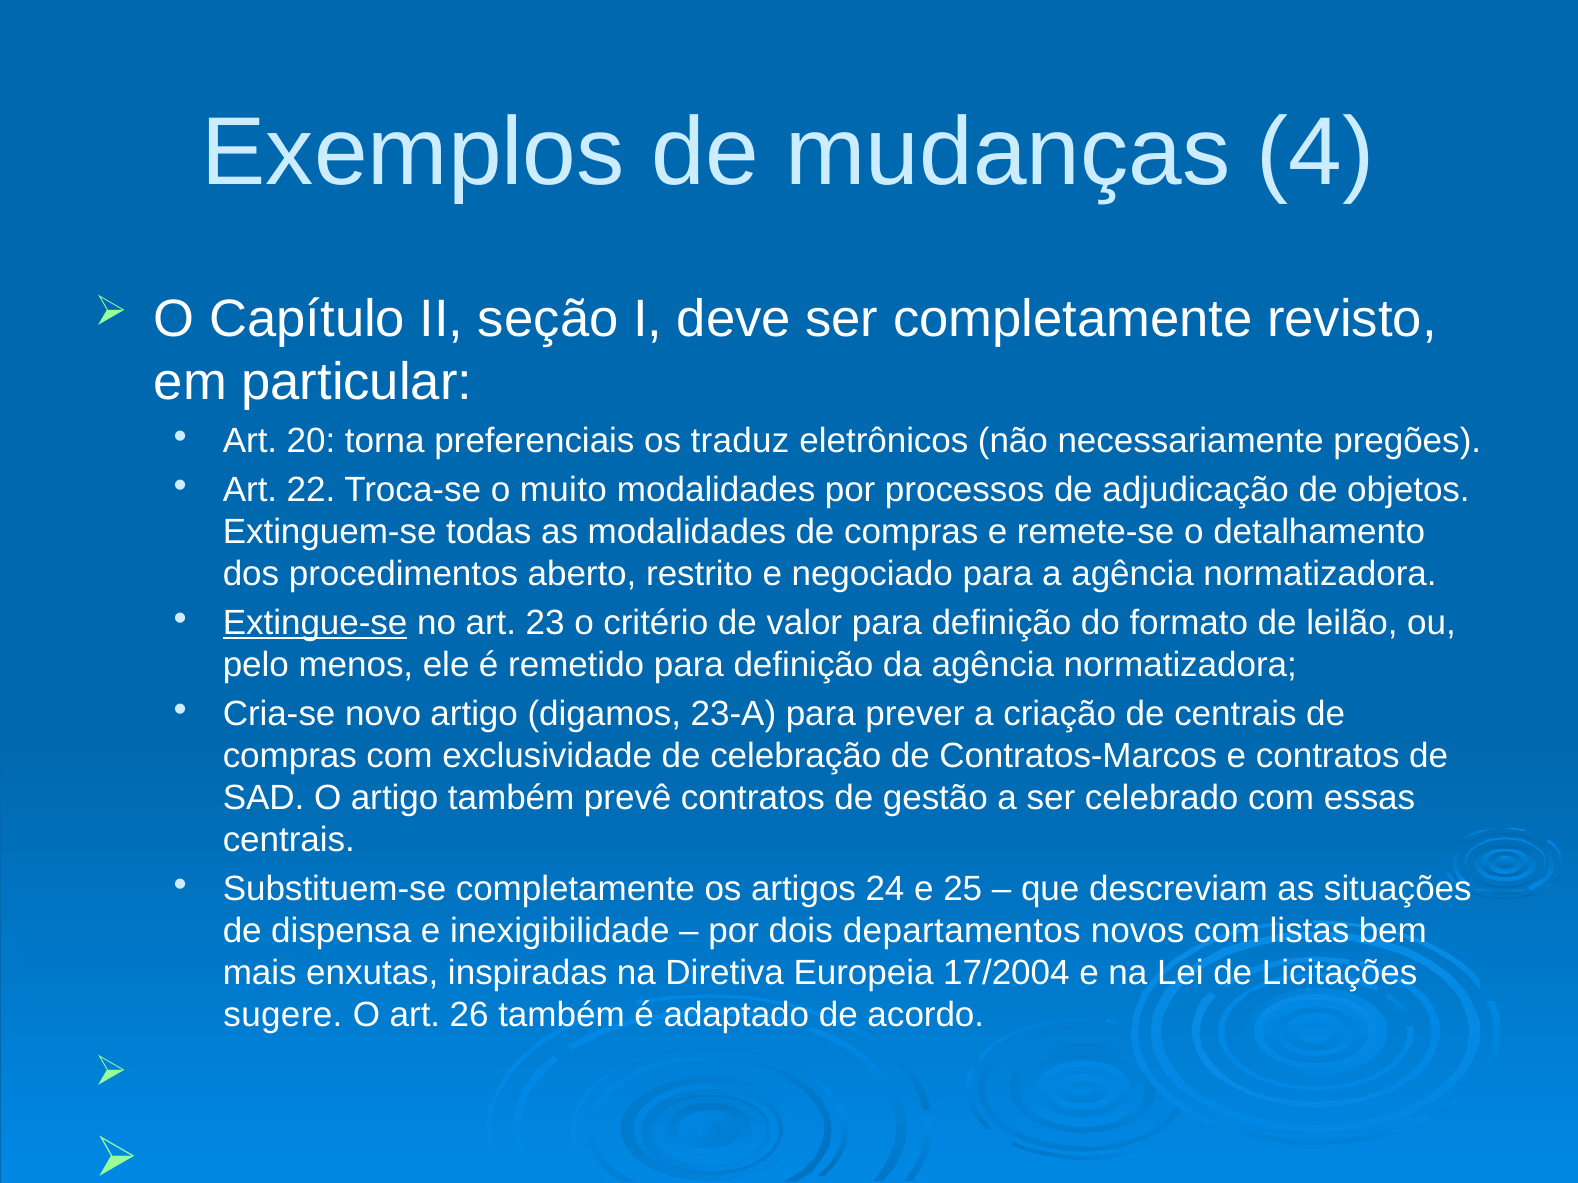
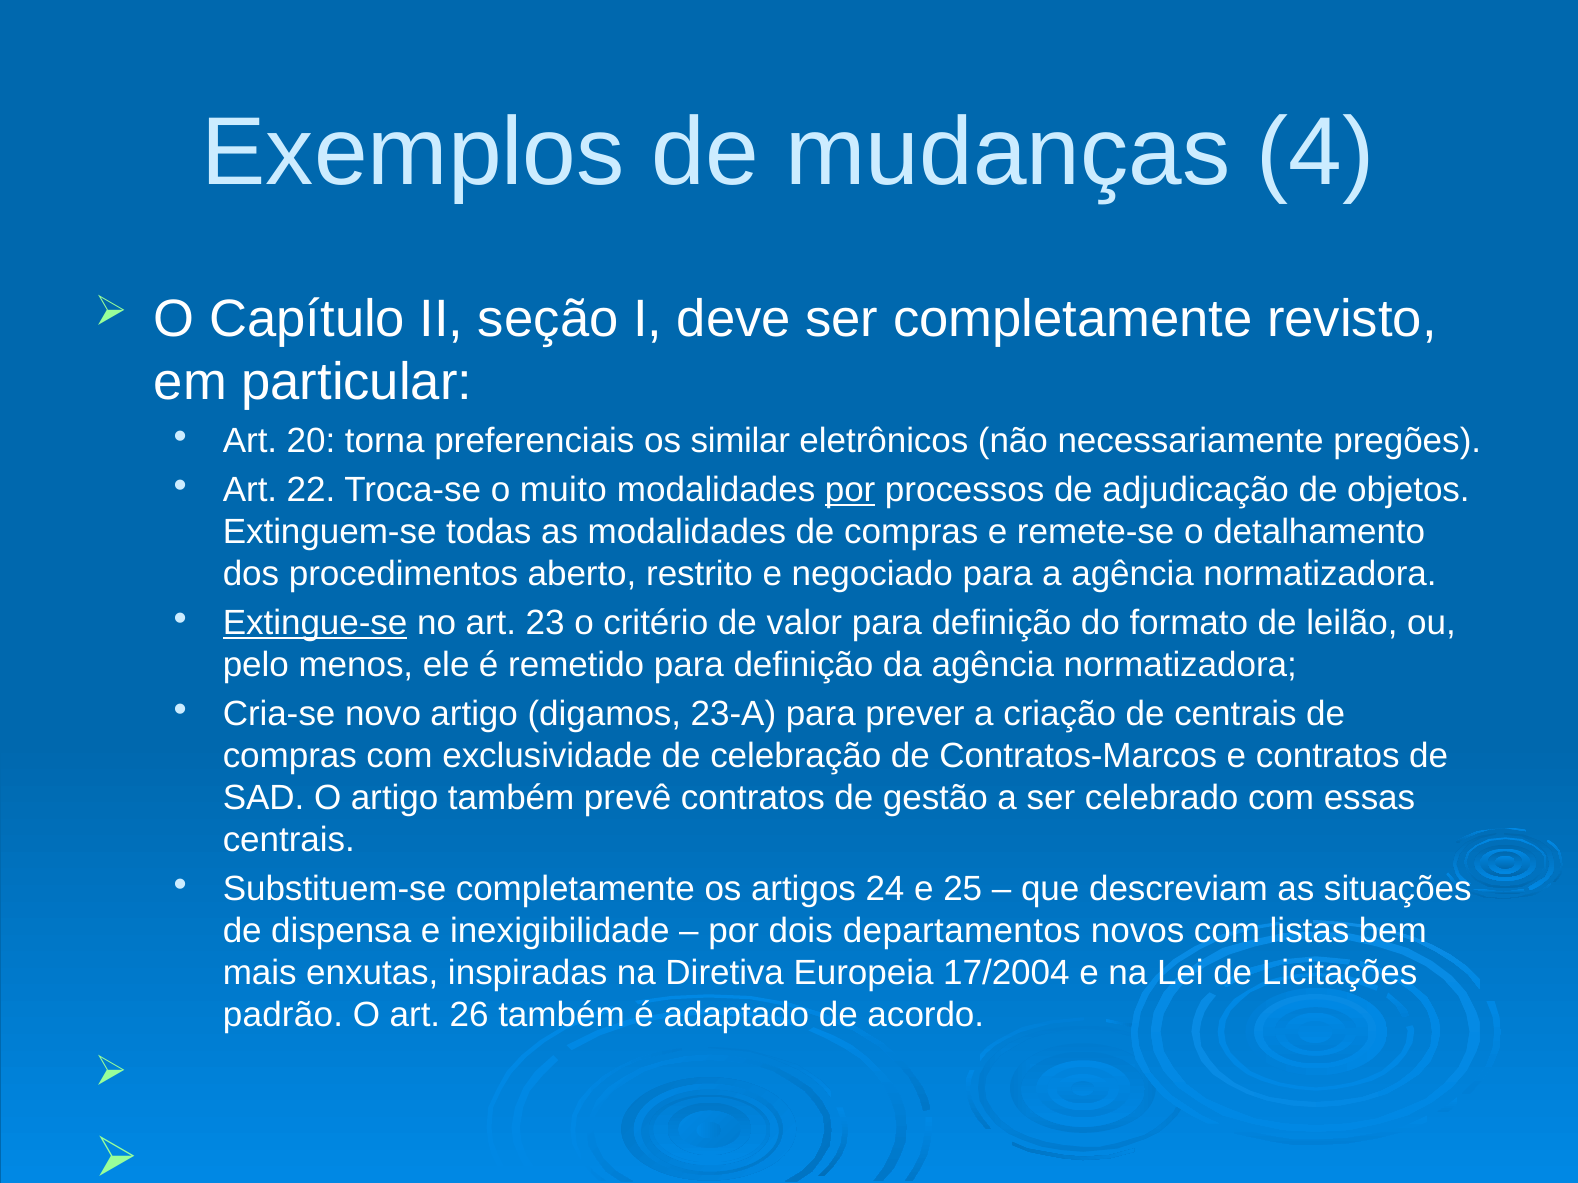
traduz: traduz -> similar
por at (850, 490) underline: none -> present
sugere: sugere -> padrão
